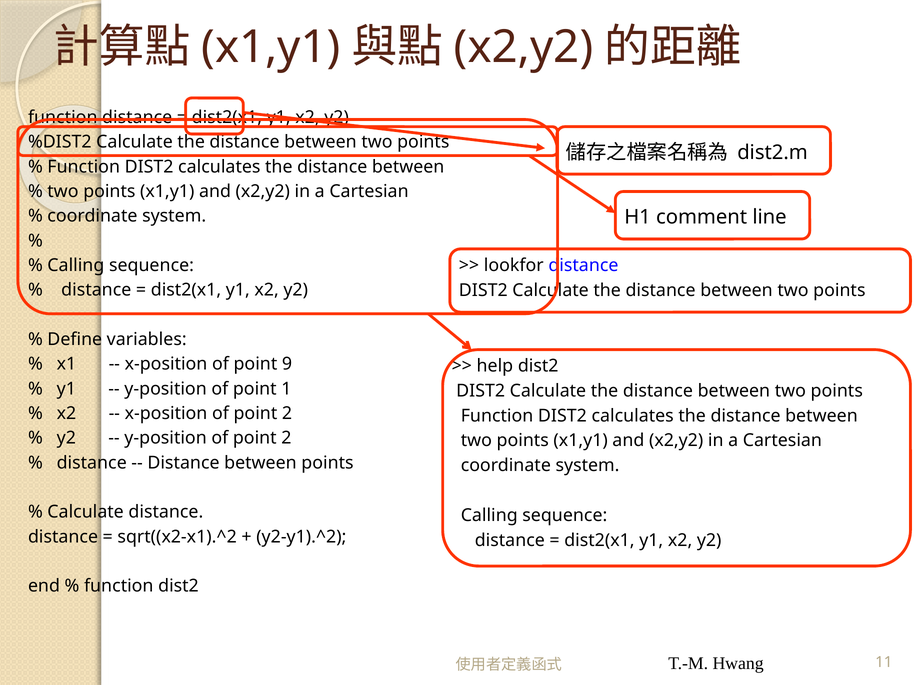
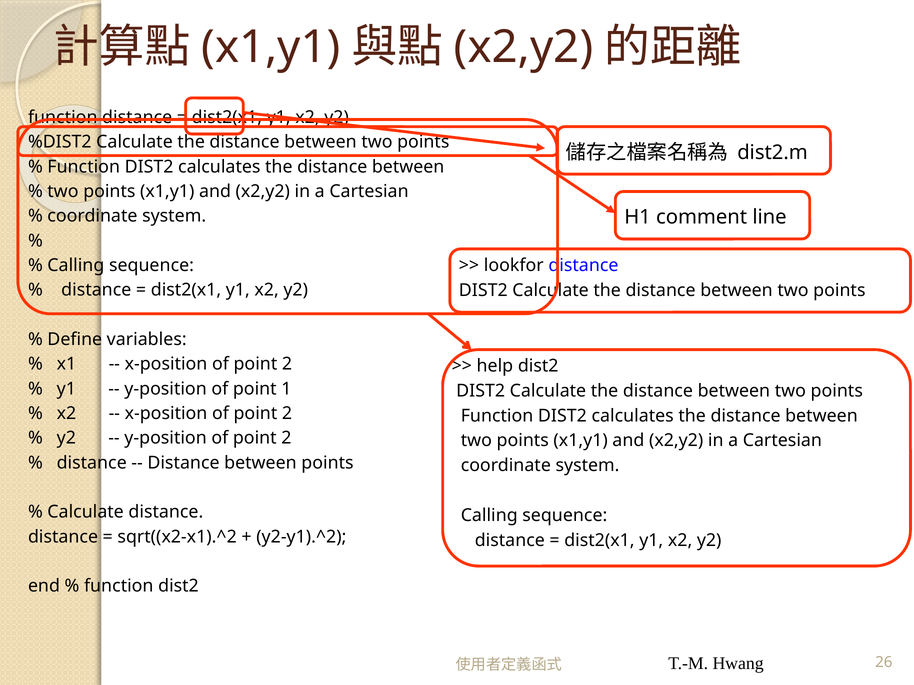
9 at (287, 364): 9 -> 2
11: 11 -> 26
